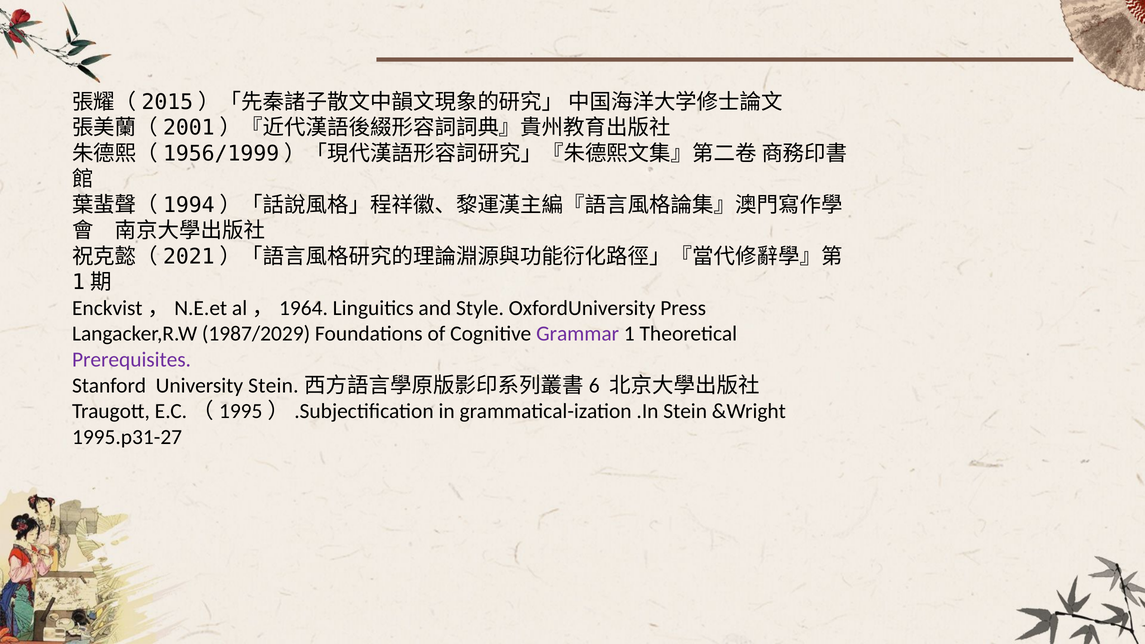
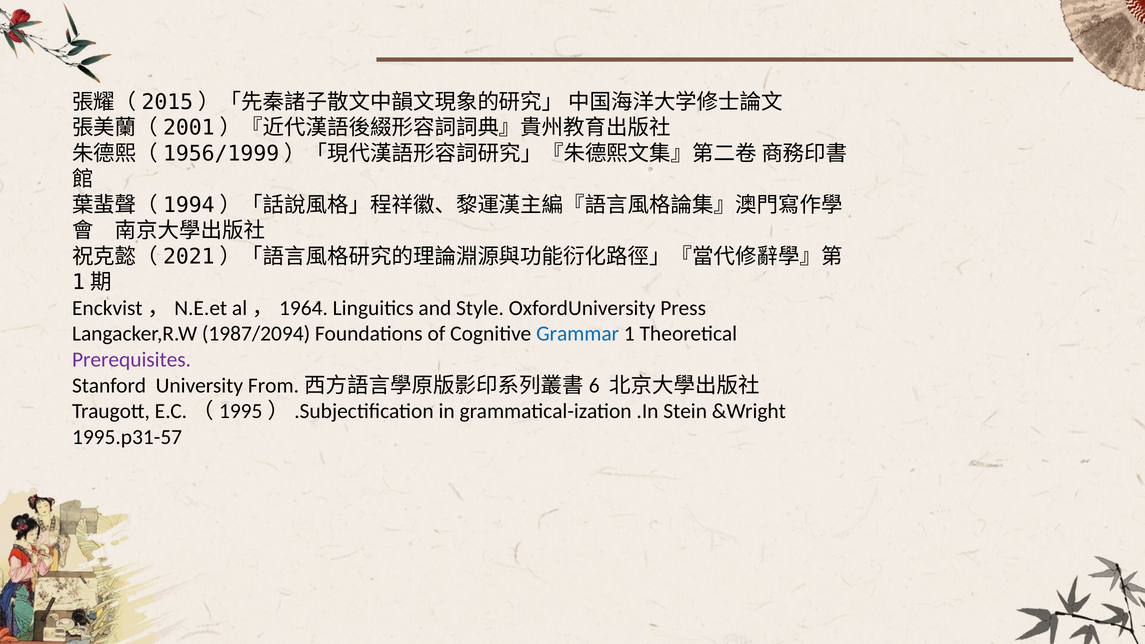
1987/2029: 1987/2029 -> 1987/2094
Grammar colour: purple -> blue
University Stein: Stein -> From
1995.p31-27: 1995.p31-27 -> 1995.p31-57
